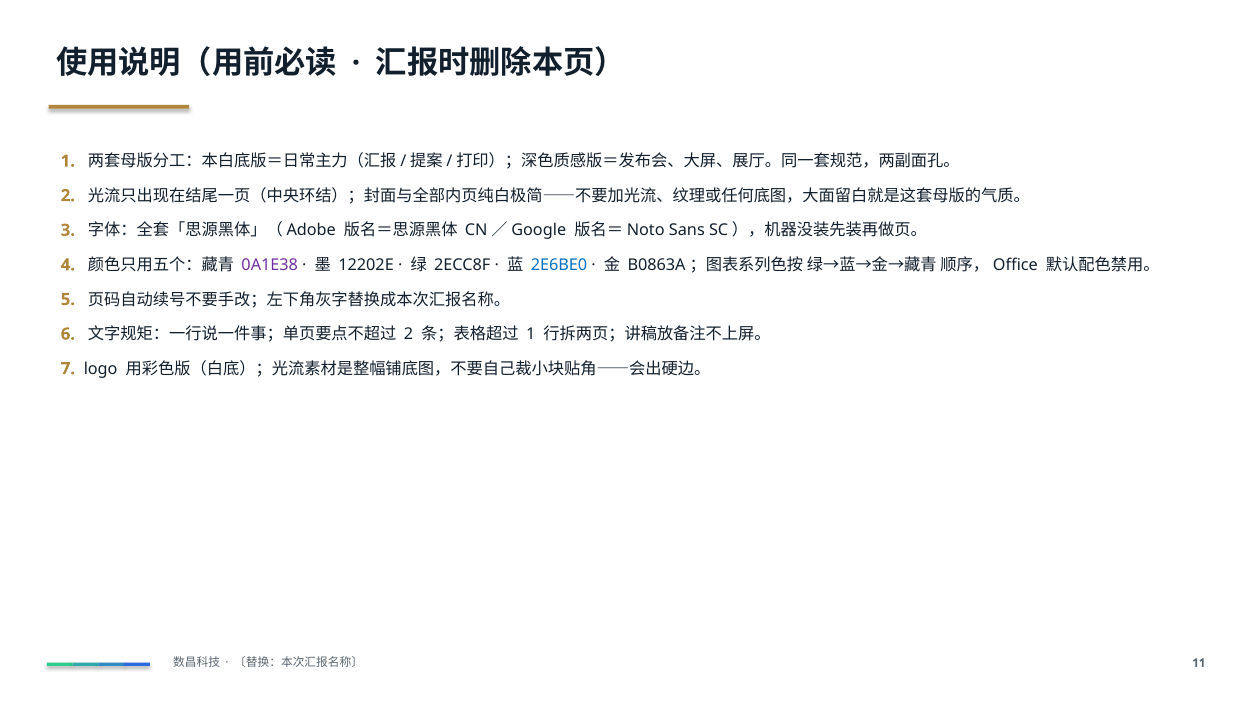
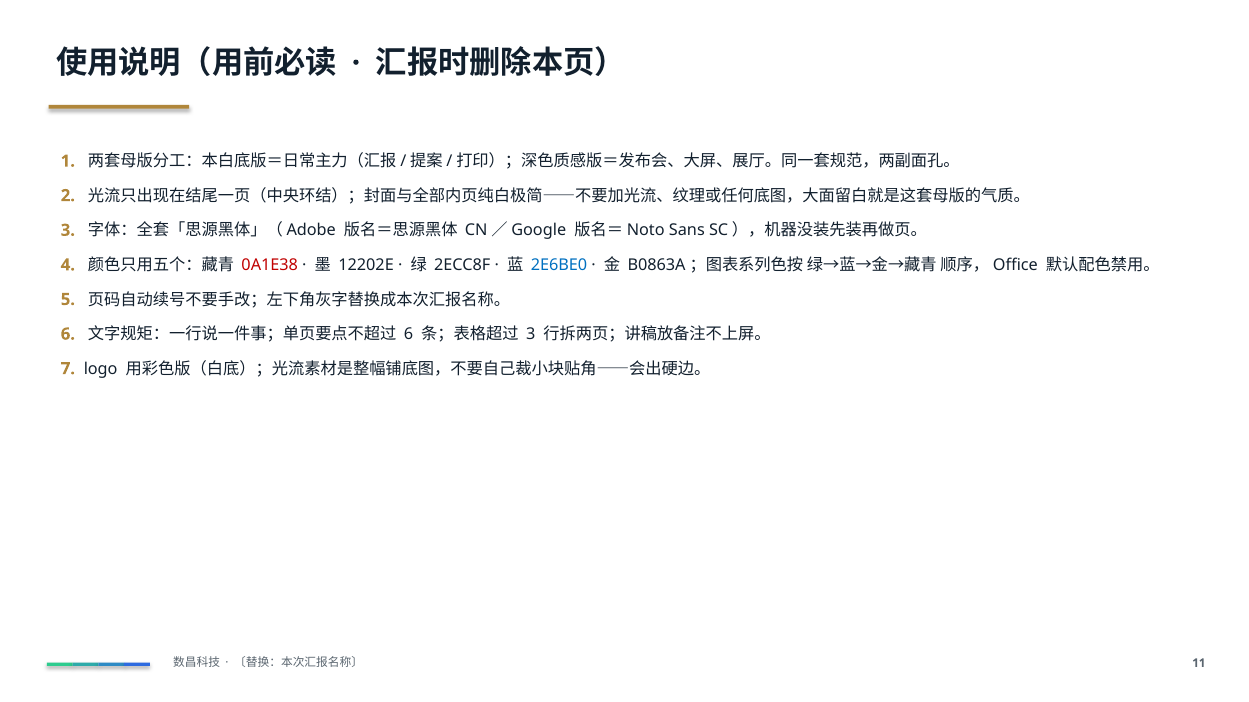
0A1E38 colour: purple -> red
2 at (408, 335): 2 -> 6
1 at (531, 335): 1 -> 3
